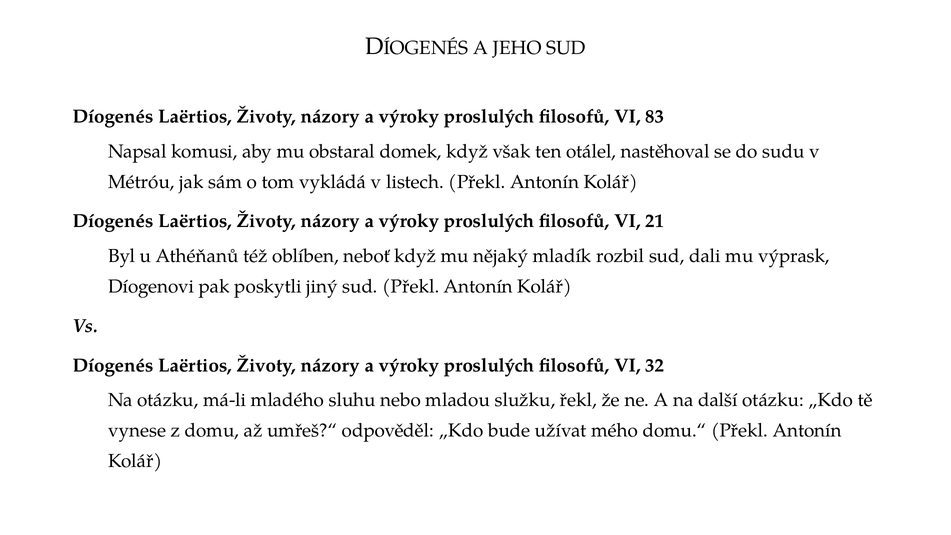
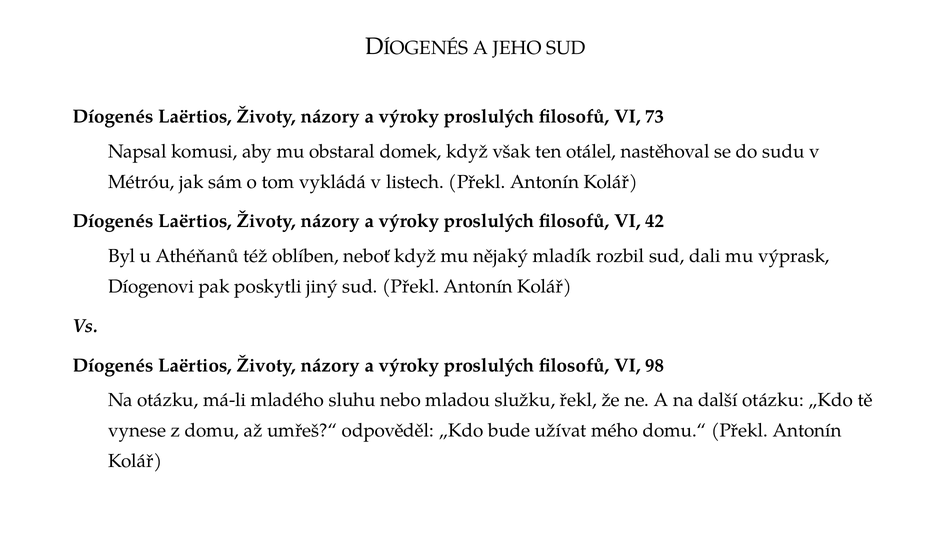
83: 83 -> 73
21: 21 -> 42
32: 32 -> 98
